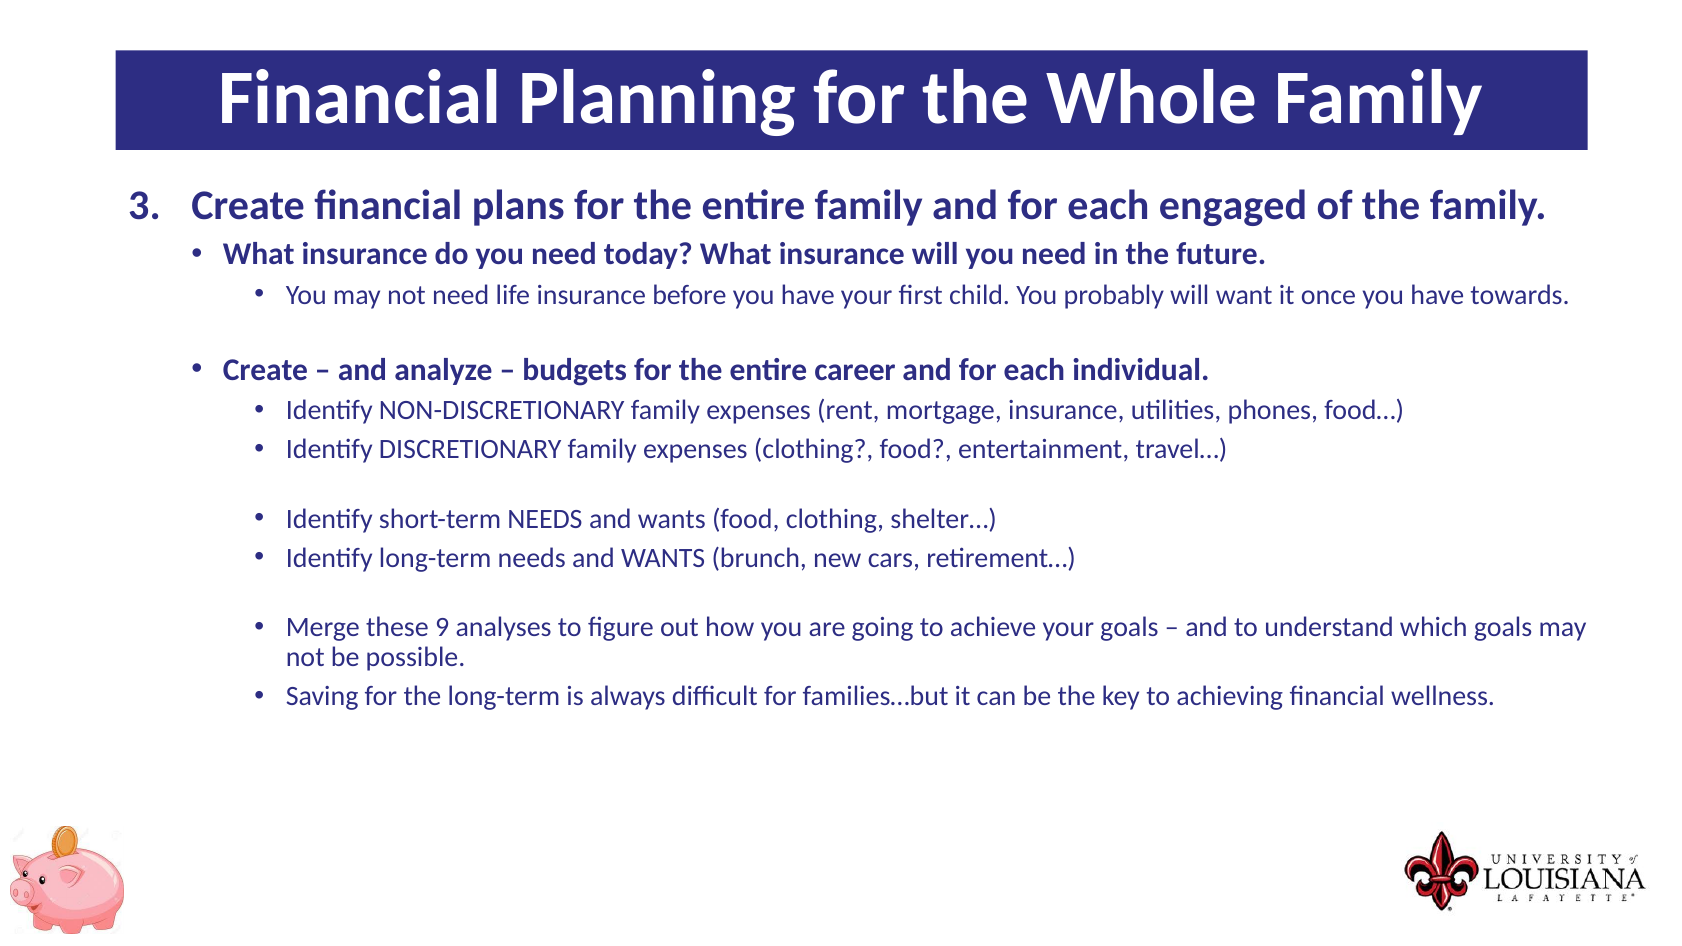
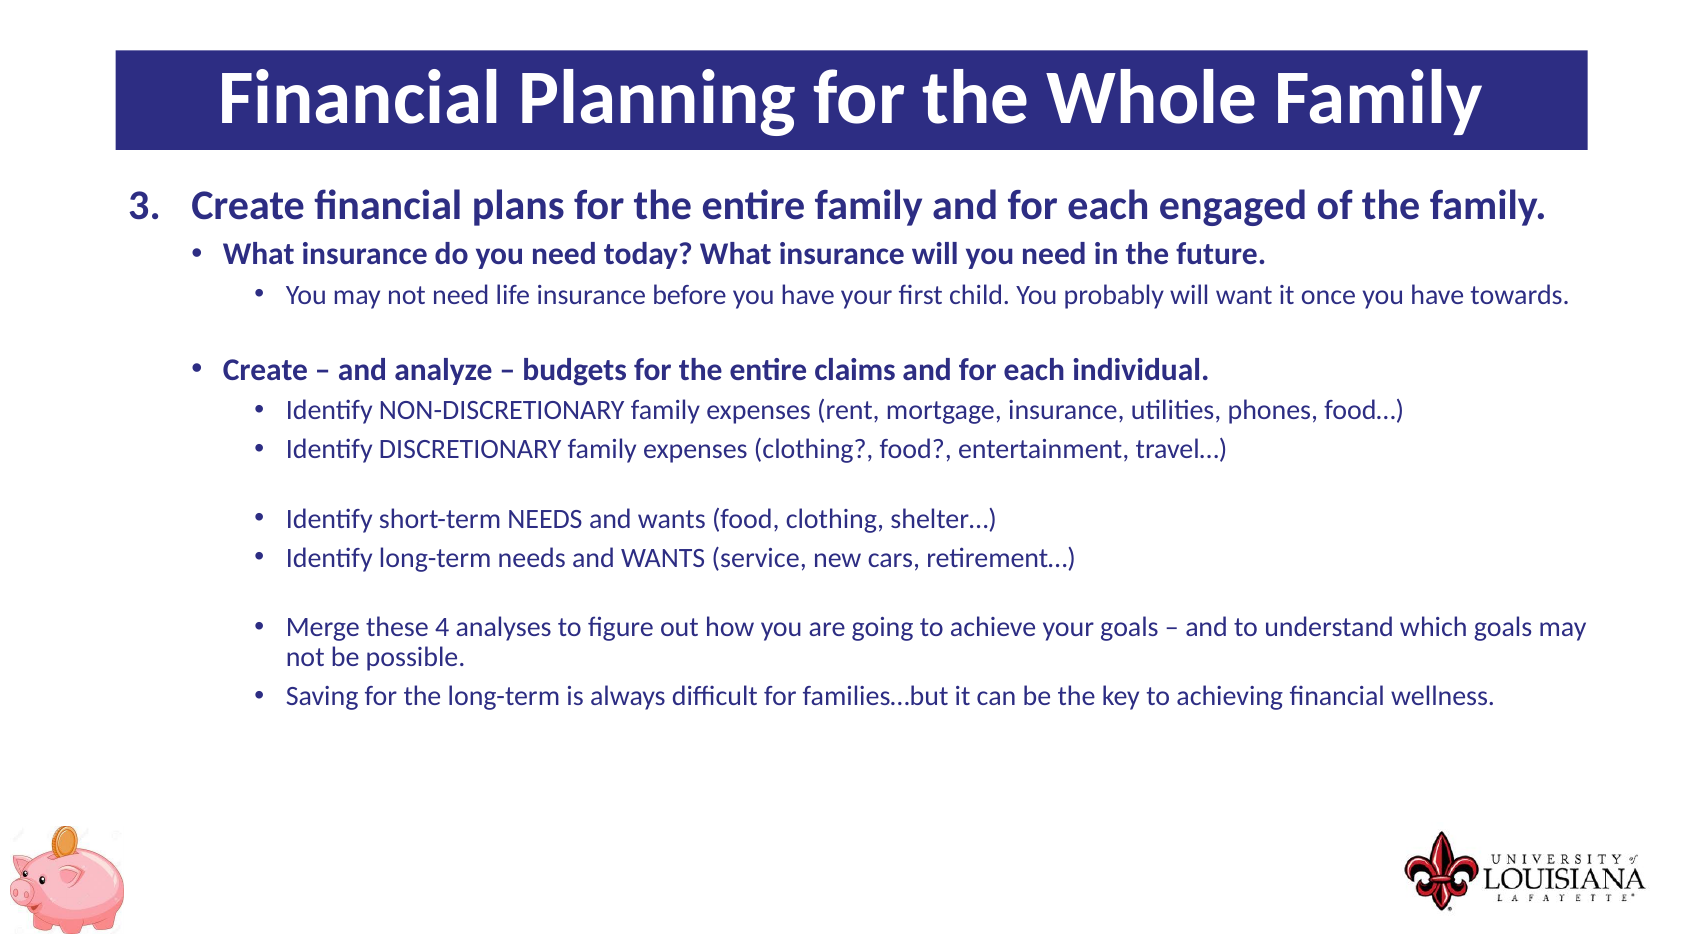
career: career -> claims
brunch: brunch -> service
9: 9 -> 4
